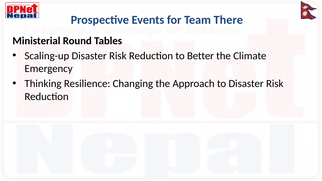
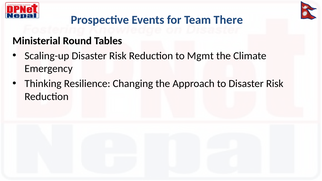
Better: Better -> Mgmt
